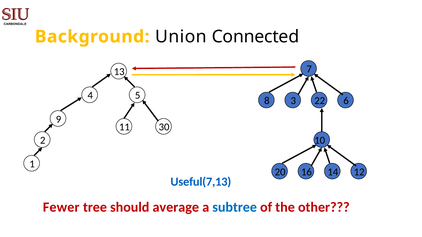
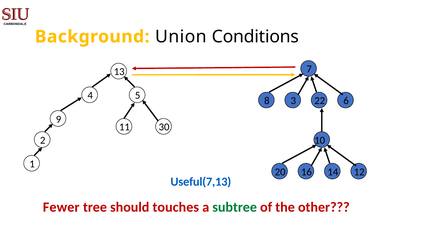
Connected: Connected -> Conditions
average: average -> touches
subtree colour: blue -> green
